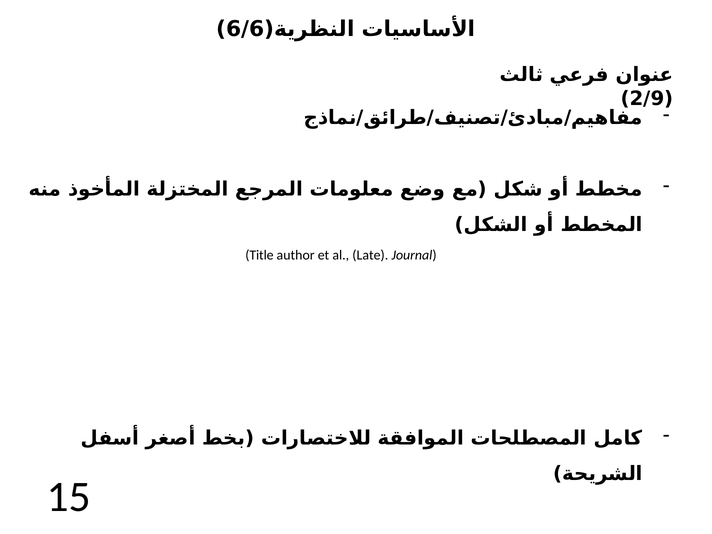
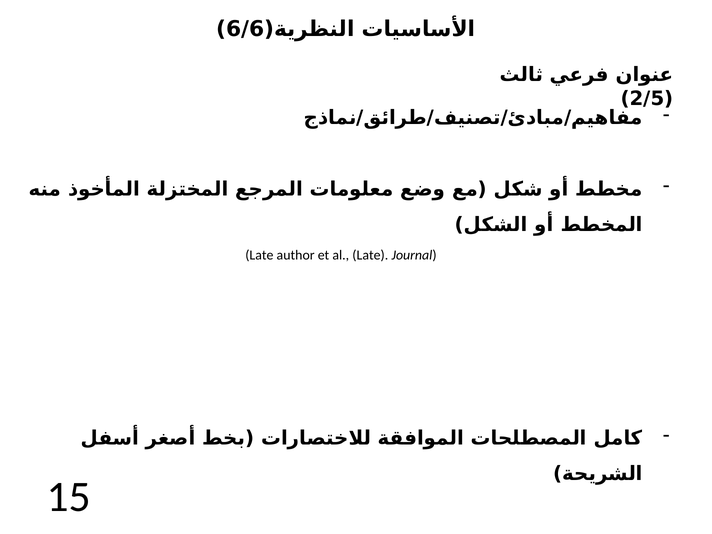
2/9: 2/9 -> 2/5
Title at (259, 255): Title -> Late
